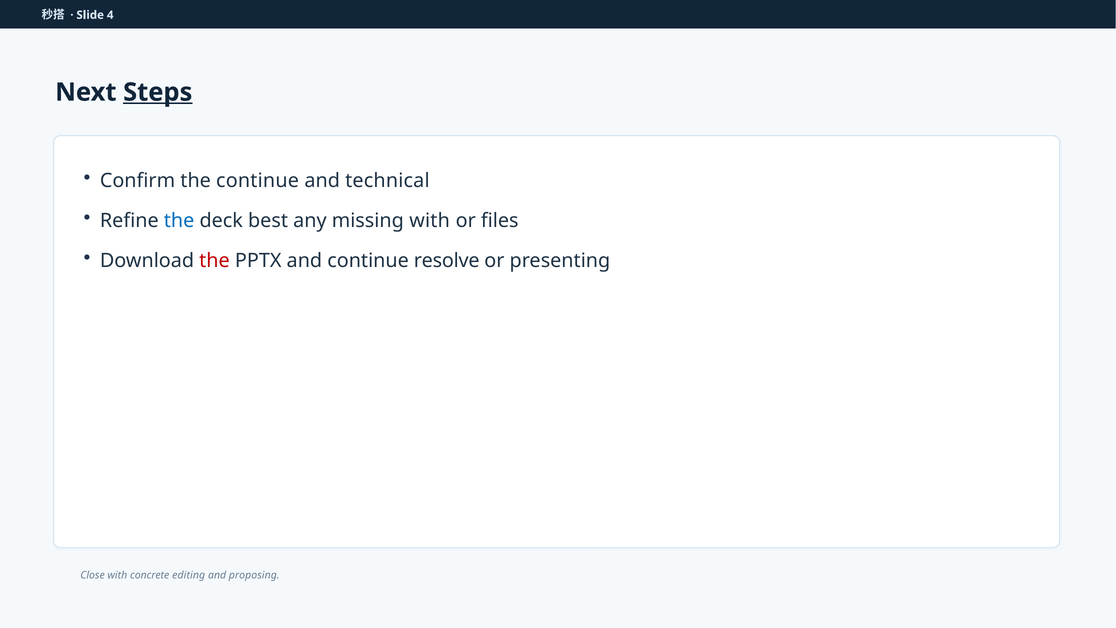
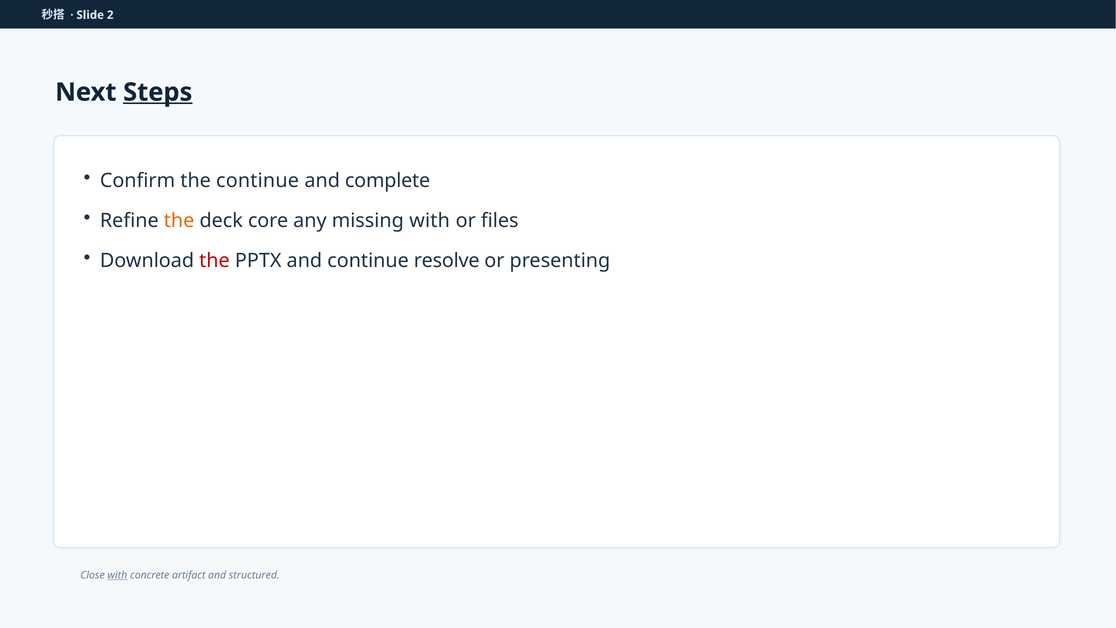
4: 4 -> 2
technical: technical -> complete
the at (179, 221) colour: blue -> orange
best: best -> core
with at (117, 575) underline: none -> present
editing: editing -> artifact
proposing: proposing -> structured
